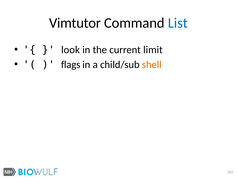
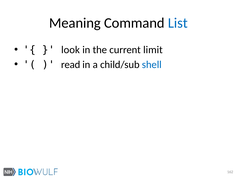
Vimtutor: Vimtutor -> Meaning
flags: flags -> read
shell colour: orange -> blue
